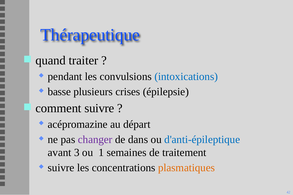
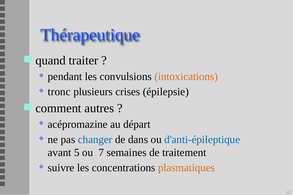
intoxications colour: blue -> orange
basse: basse -> tronc
comment suivre: suivre -> autres
changer colour: purple -> blue
3: 3 -> 5
1: 1 -> 7
